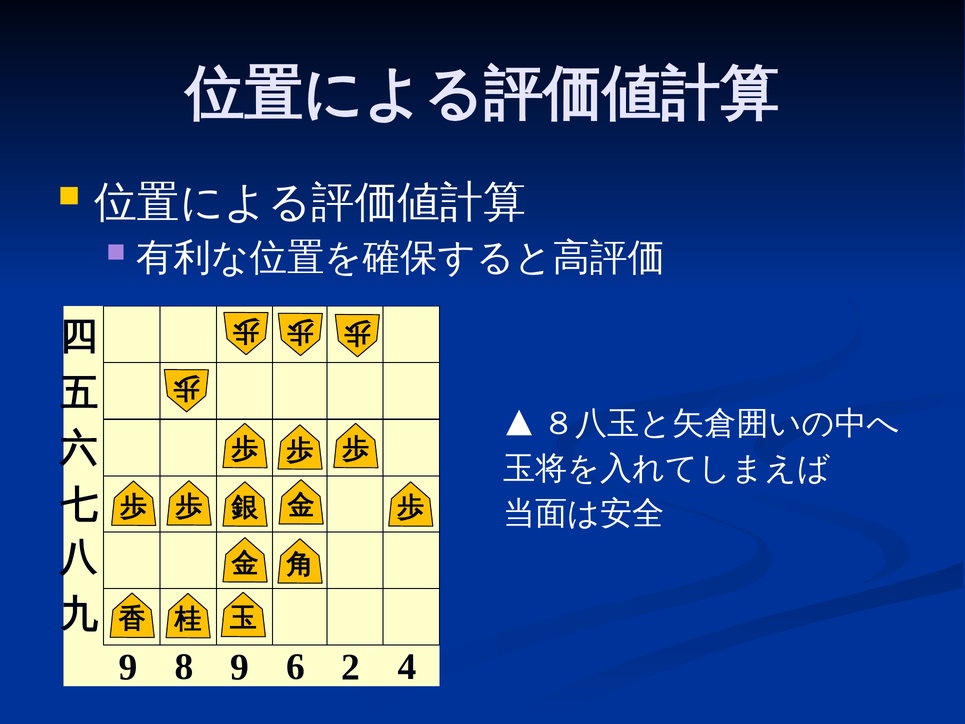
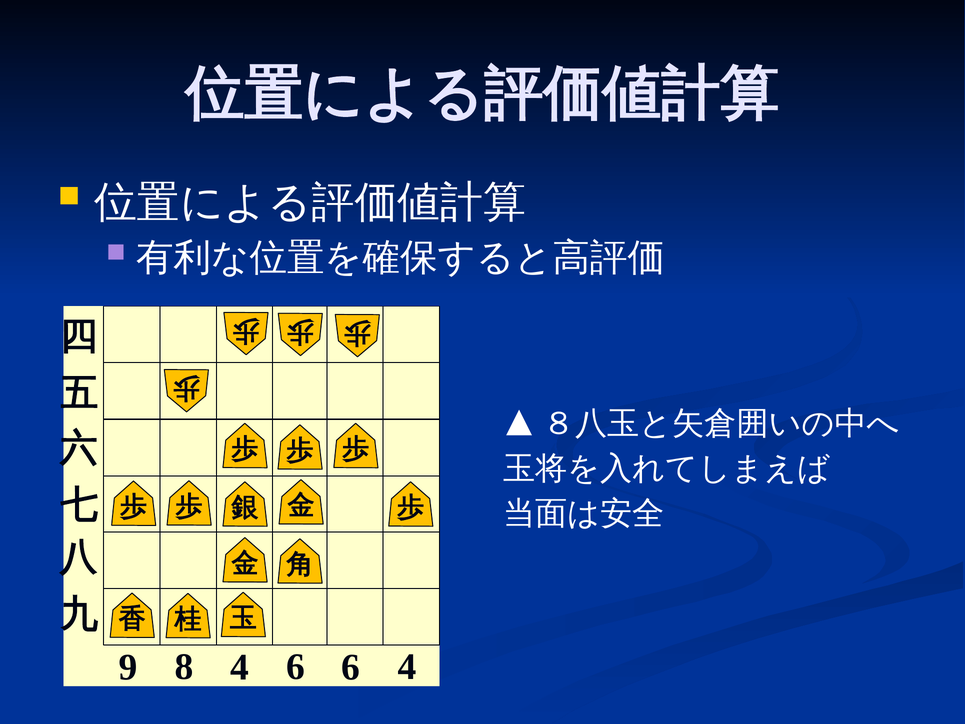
8 9: 9 -> 4
6 2: 2 -> 6
